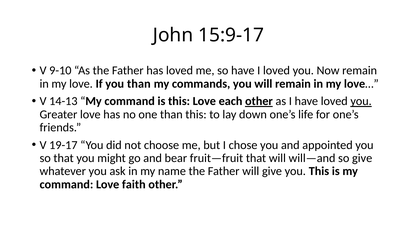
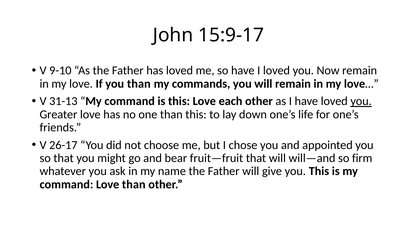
14-13: 14-13 -> 31-13
other at (259, 101) underline: present -> none
19-17: 19-17 -> 26-17
so give: give -> firm
Love faith: faith -> than
